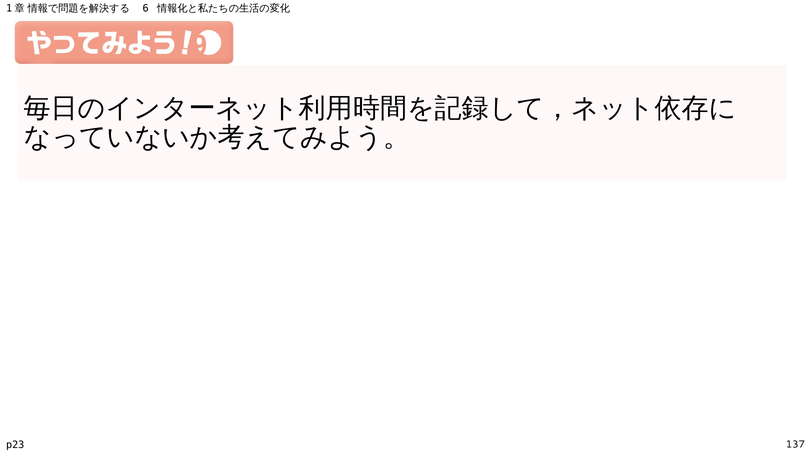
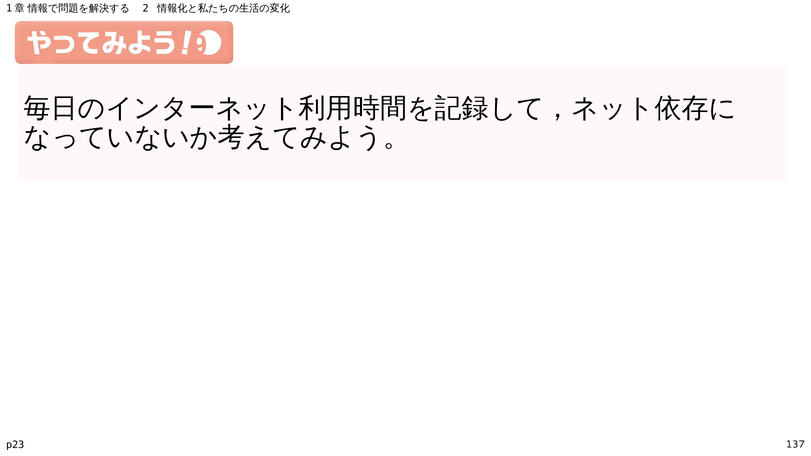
6: 6 -> 2
